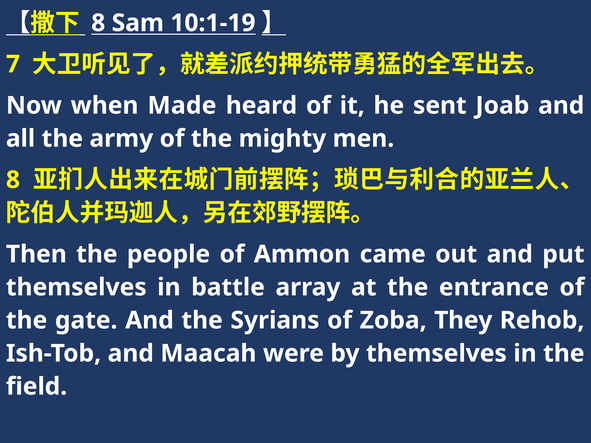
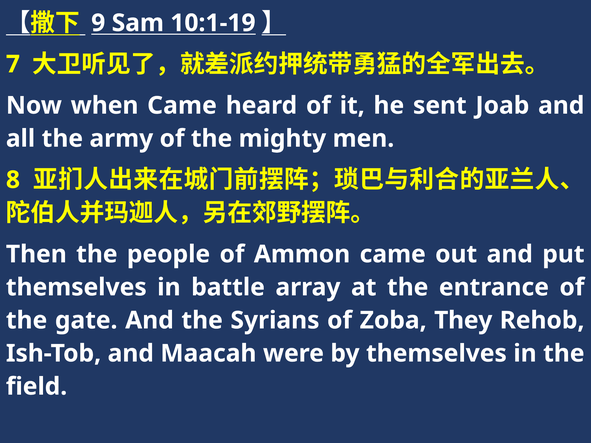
8 at (98, 23): 8 -> 9
when Made: Made -> Came
